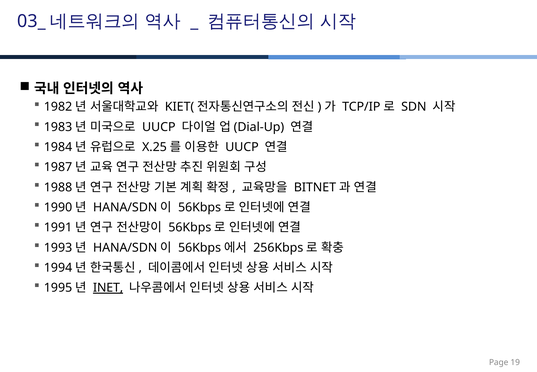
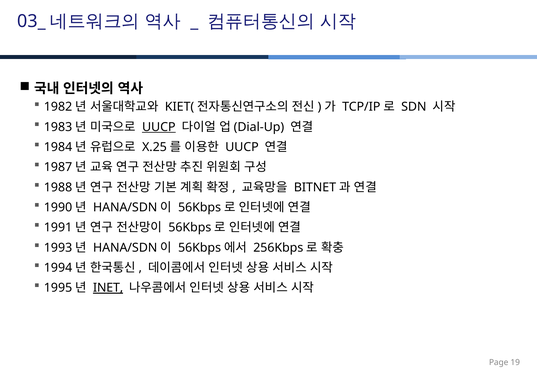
UUCP at (159, 127) underline: none -> present
